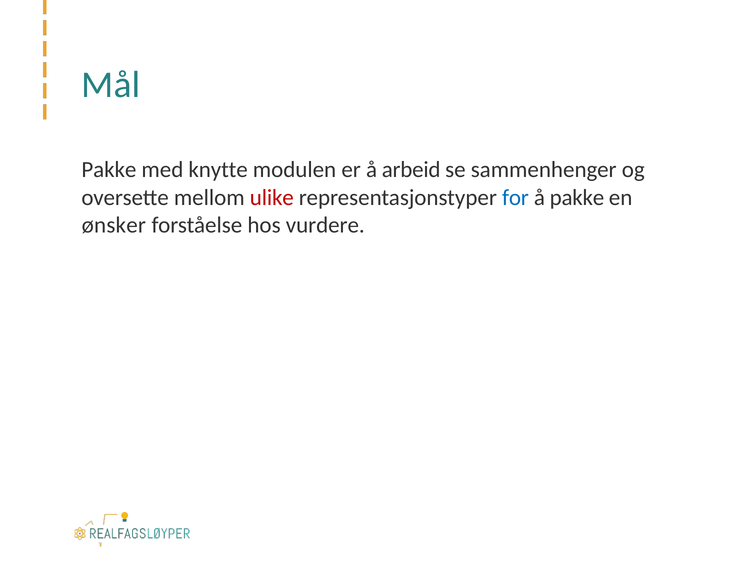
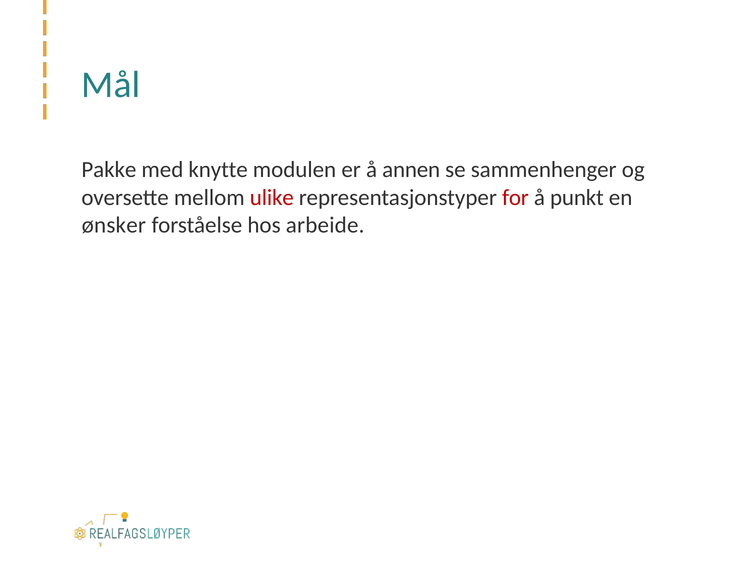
arbeid: arbeid -> annen
for colour: blue -> red
å pakke: pakke -> punkt
vurdere: vurdere -> arbeide
